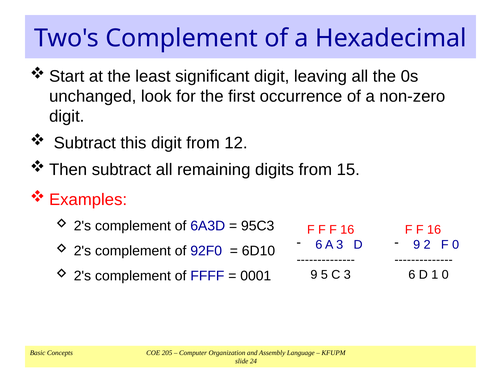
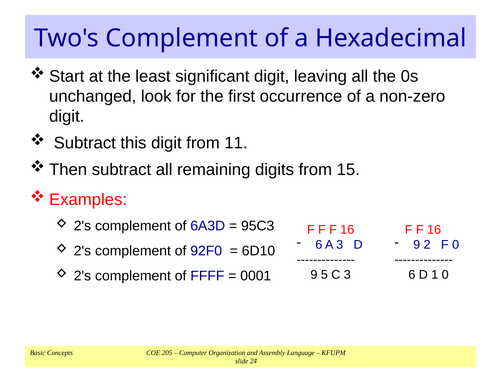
12: 12 -> 11
